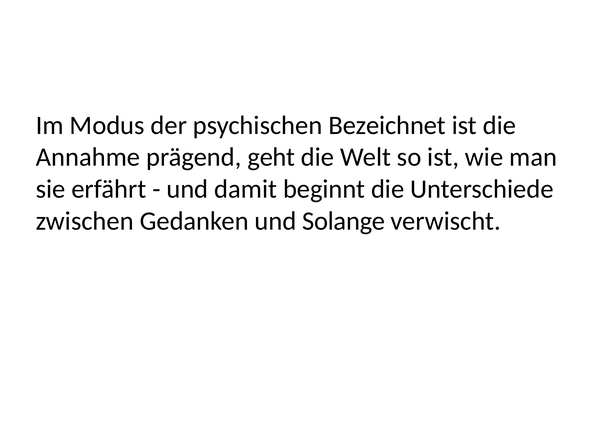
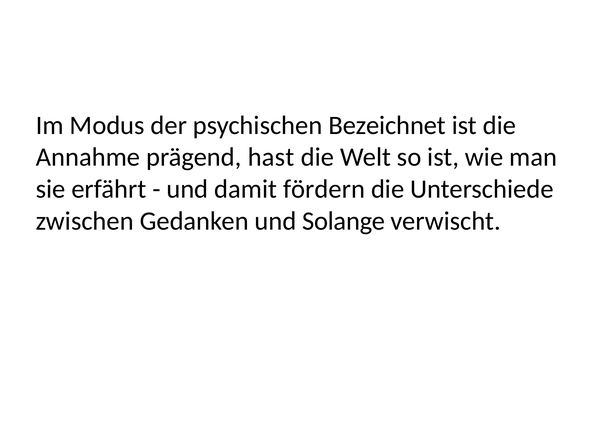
geht: geht -> hast
beginnt: beginnt -> fördern
